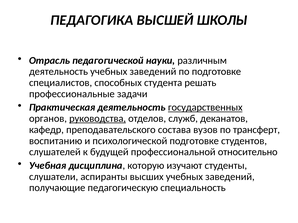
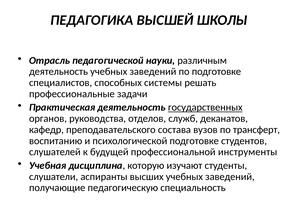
студента: студента -> системы
руководства underline: present -> none
относительно: относительно -> инструменты
